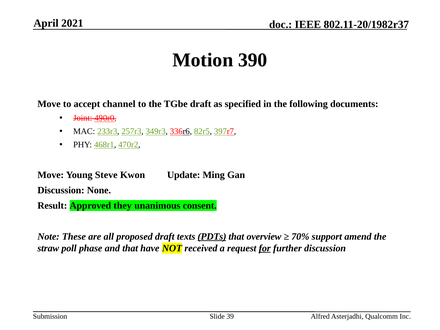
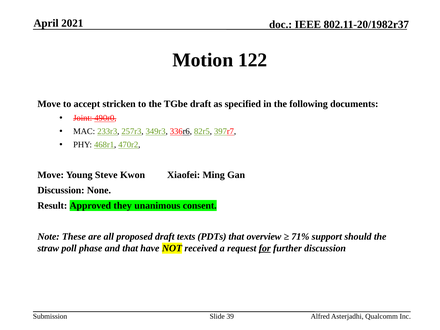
390: 390 -> 122
channel: channel -> stricken
Update: Update -> Xiaofei
PDTs underline: present -> none
70%: 70% -> 71%
amend: amend -> should
